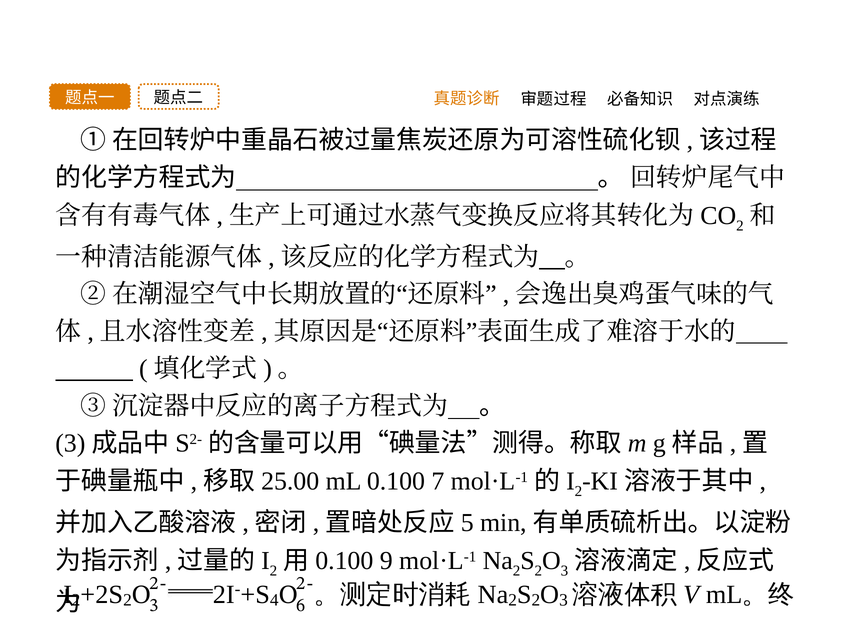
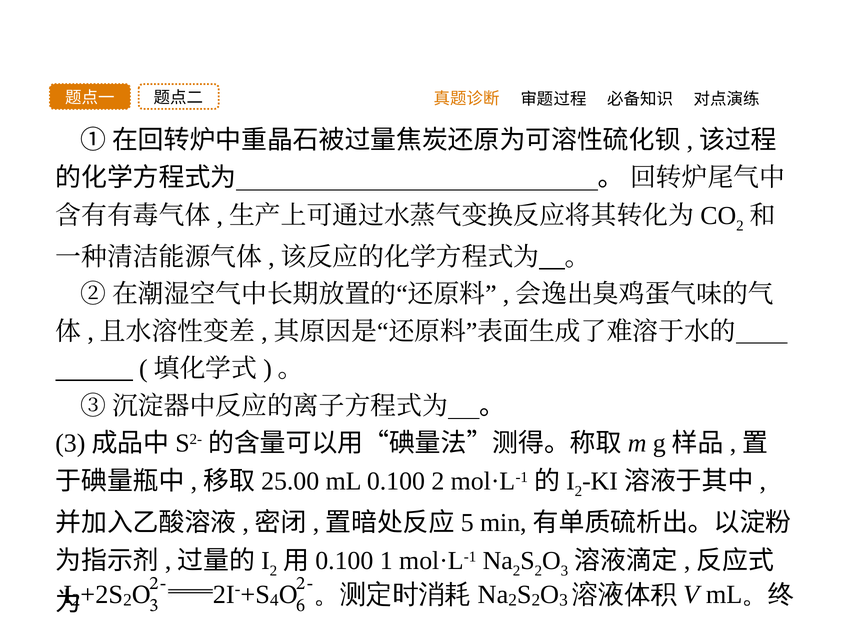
0.100 7: 7 -> 2
9: 9 -> 1
